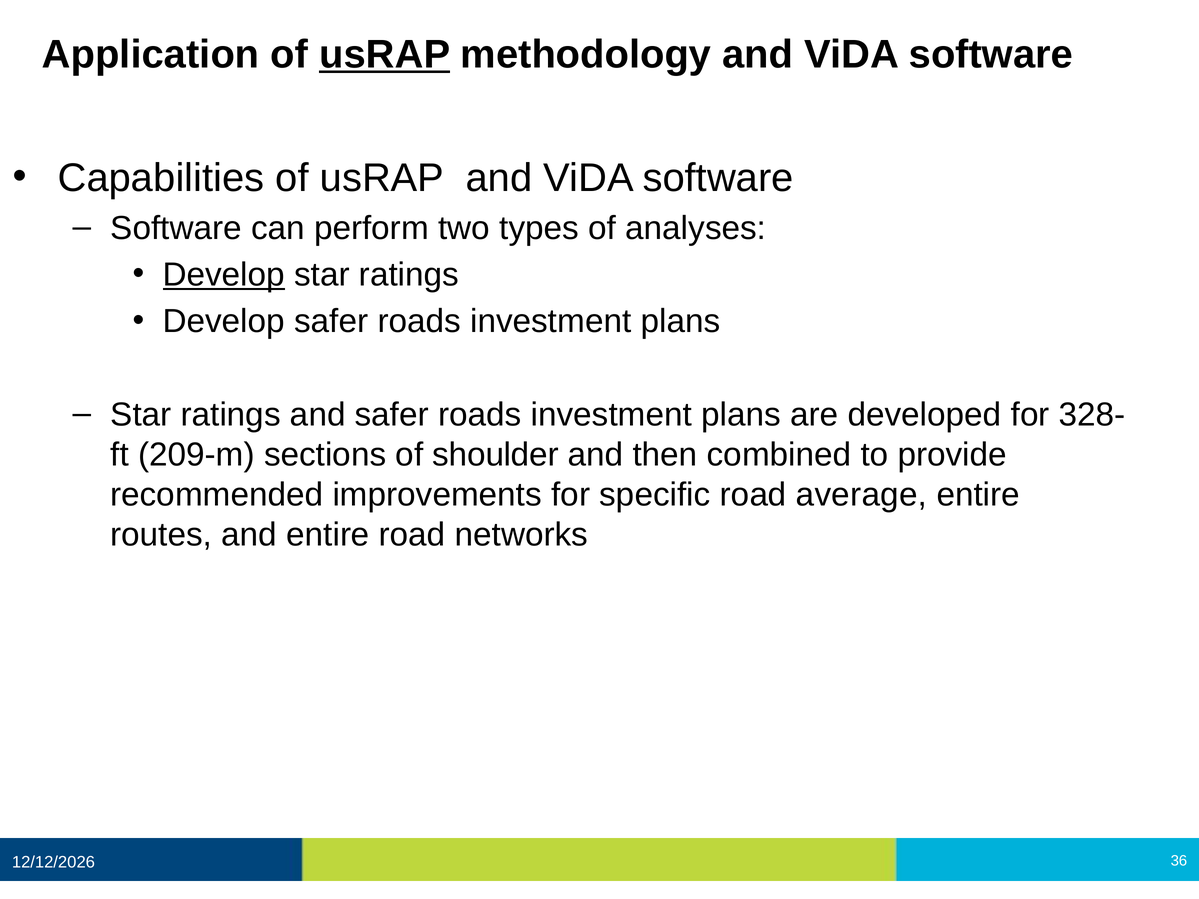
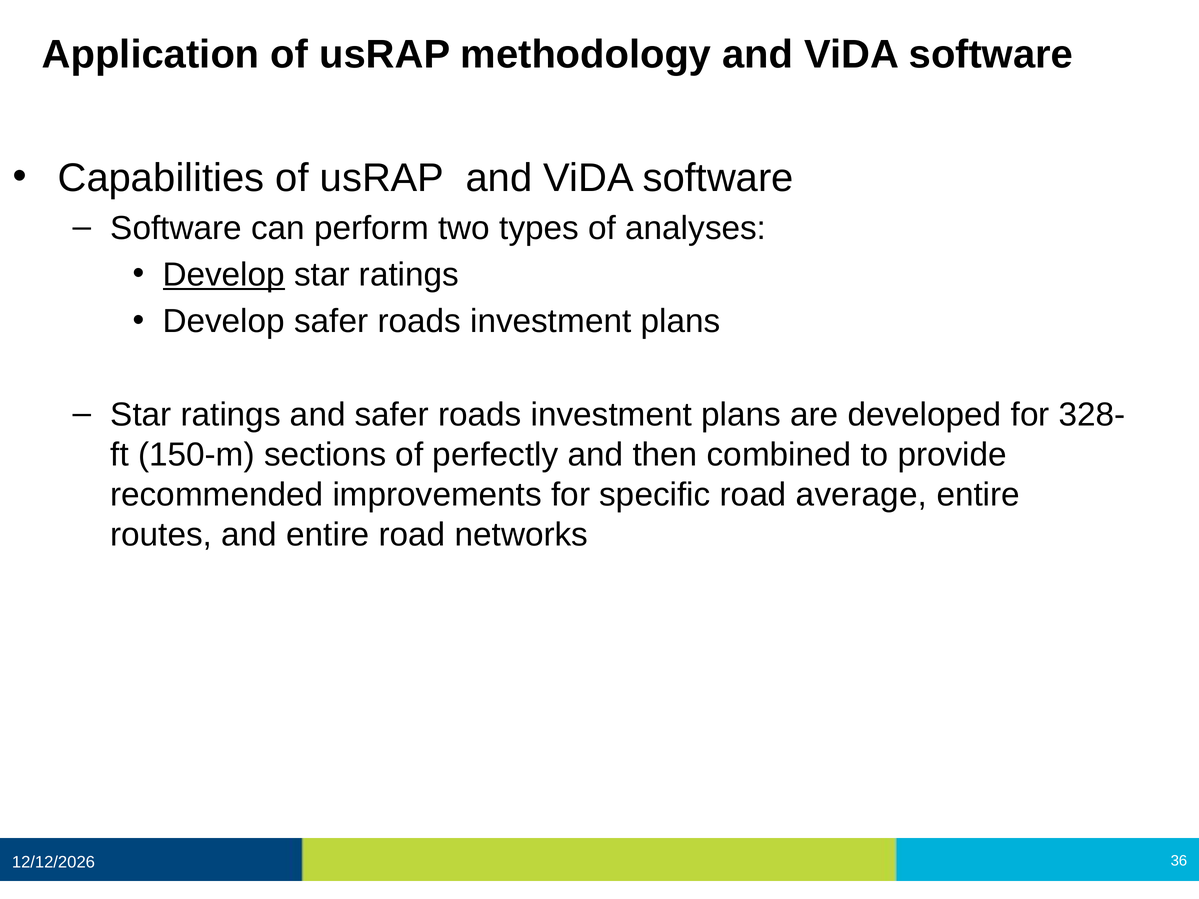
usRAP at (385, 55) underline: present -> none
209-m: 209-m -> 150-m
shoulder: shoulder -> perfectly
